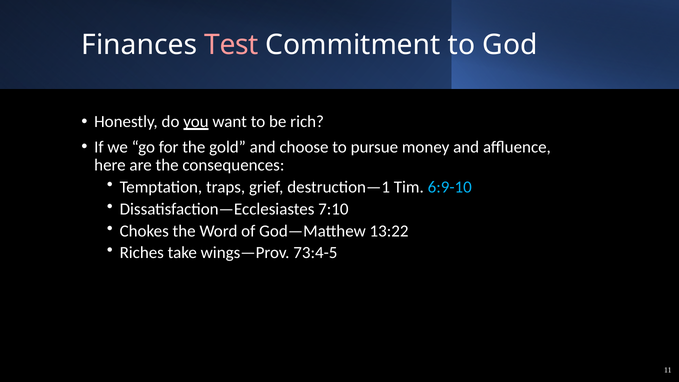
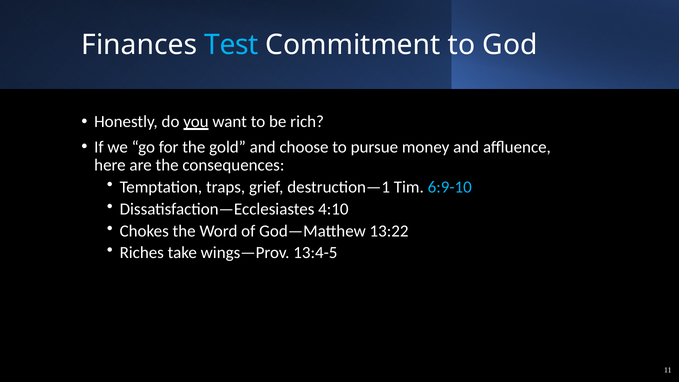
Test colour: pink -> light blue
7:10: 7:10 -> 4:10
73:4-5: 73:4-5 -> 13:4-5
